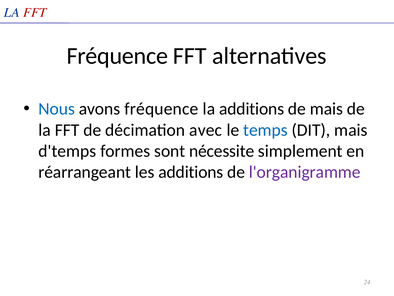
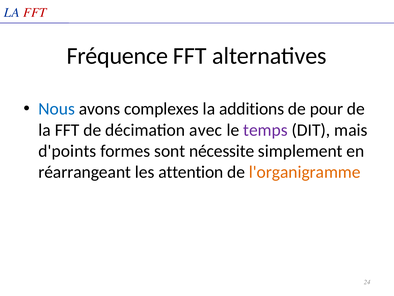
avons fréquence: fréquence -> complexes
de mais: mais -> pour
temps colour: blue -> purple
d'temps: d'temps -> d'points
les additions: additions -> attention
l'organigramme colour: purple -> orange
